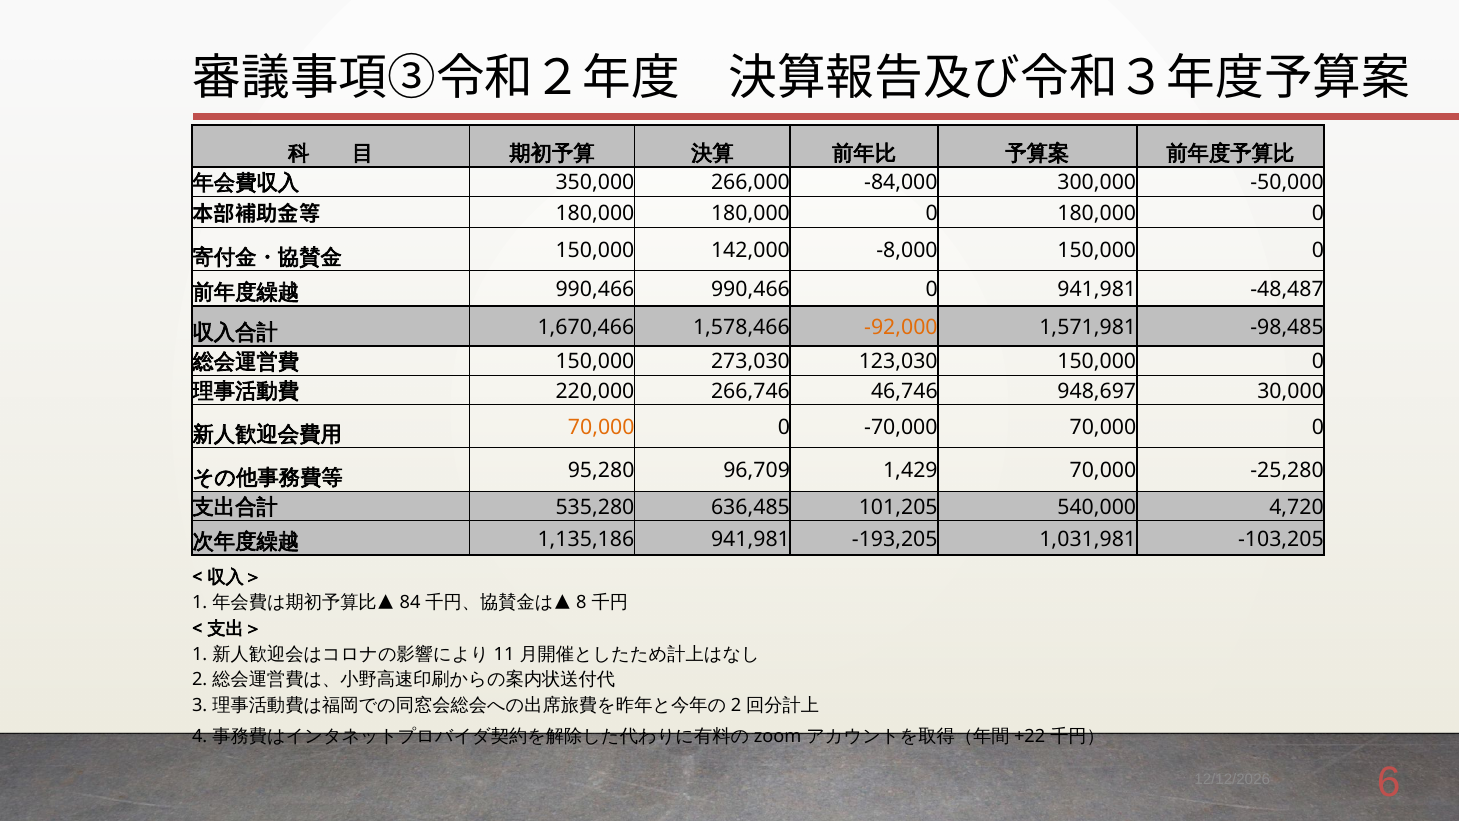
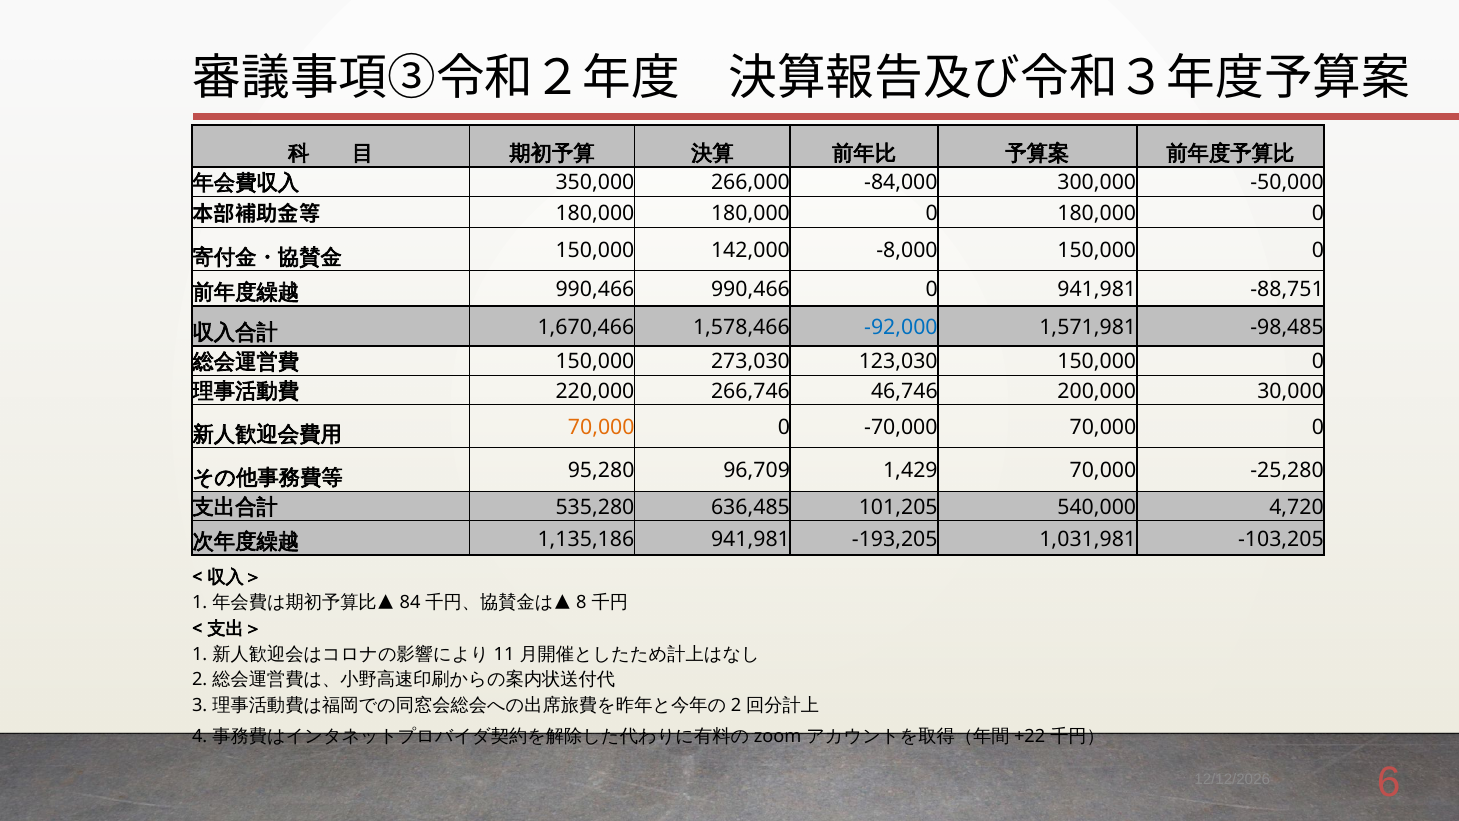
-48,487: -48,487 -> -88,751
-92,000 colour: orange -> blue
948,697: 948,697 -> 200,000
